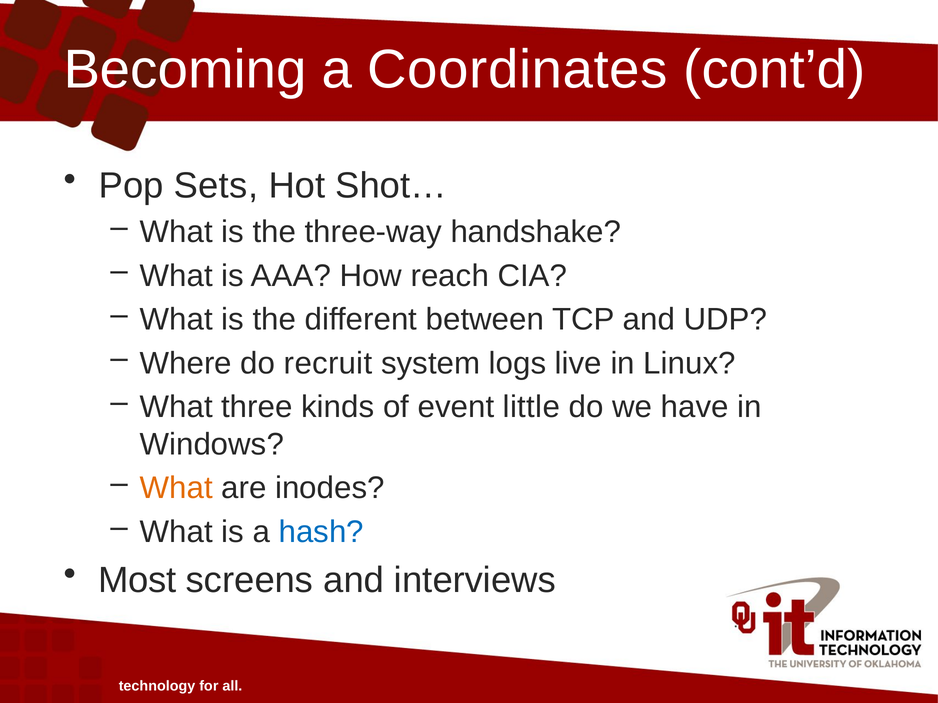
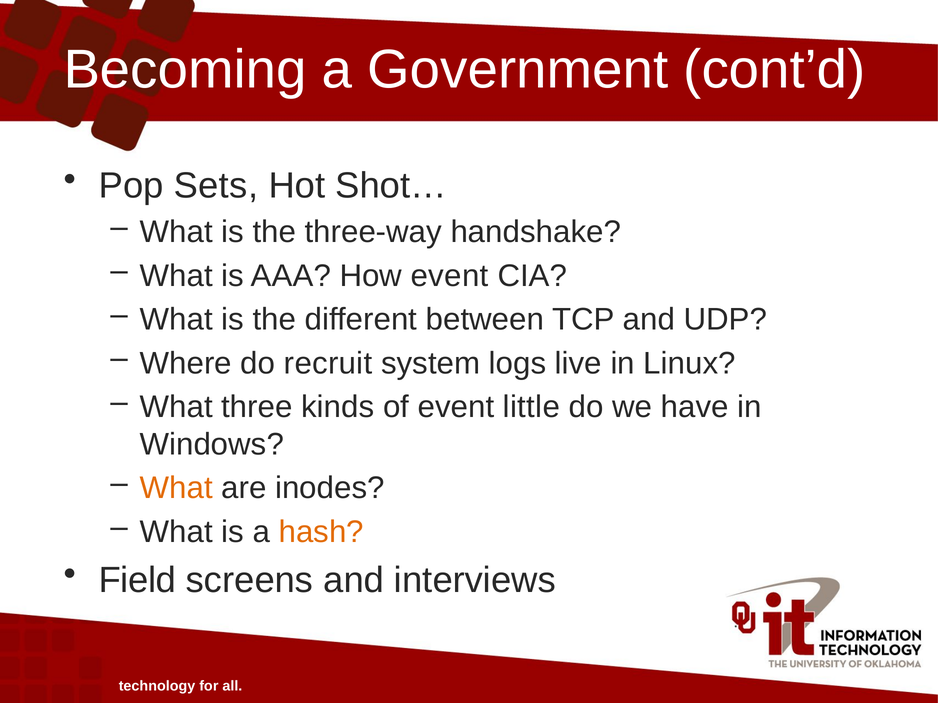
Coordinates: Coordinates -> Government
How reach: reach -> event
hash colour: blue -> orange
Most: Most -> Field
